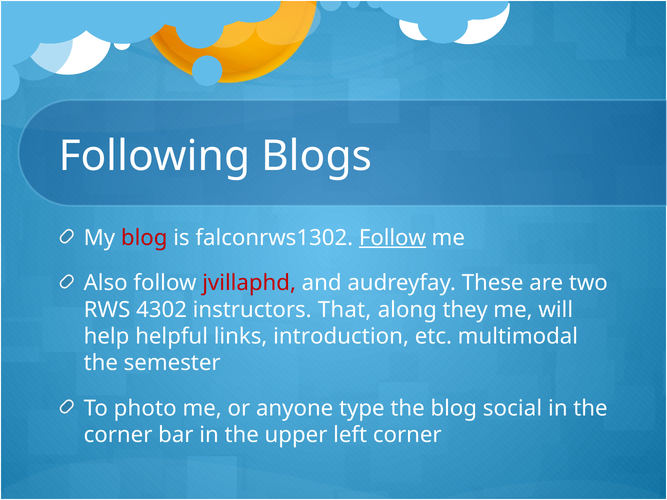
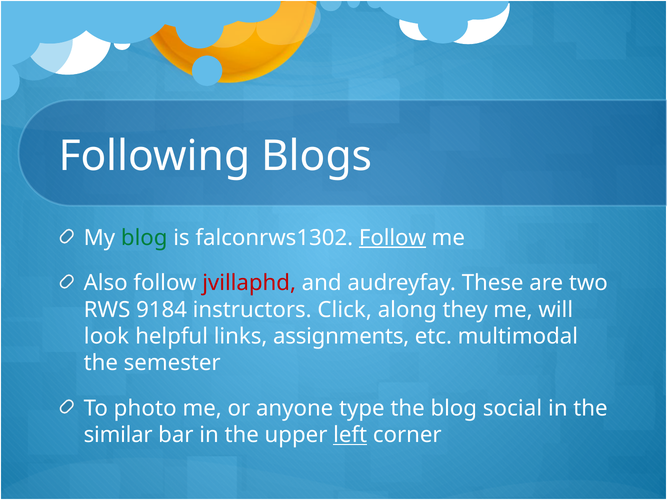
blog at (144, 238) colour: red -> green
4302: 4302 -> 9184
That: That -> Click
help: help -> look
introduction: introduction -> assignments
corner at (118, 435): corner -> similar
left underline: none -> present
